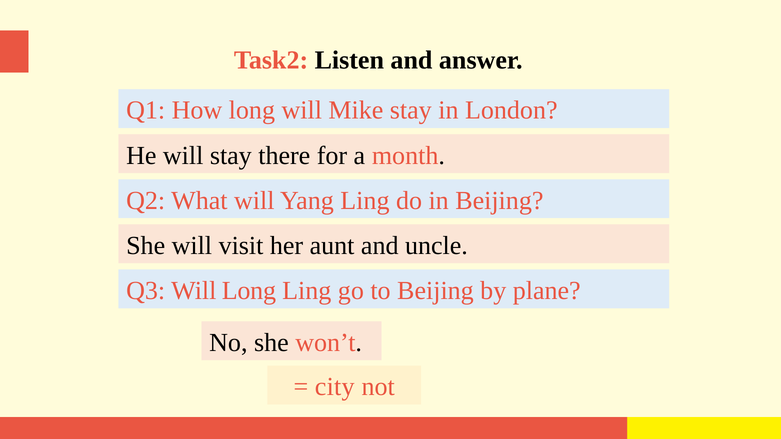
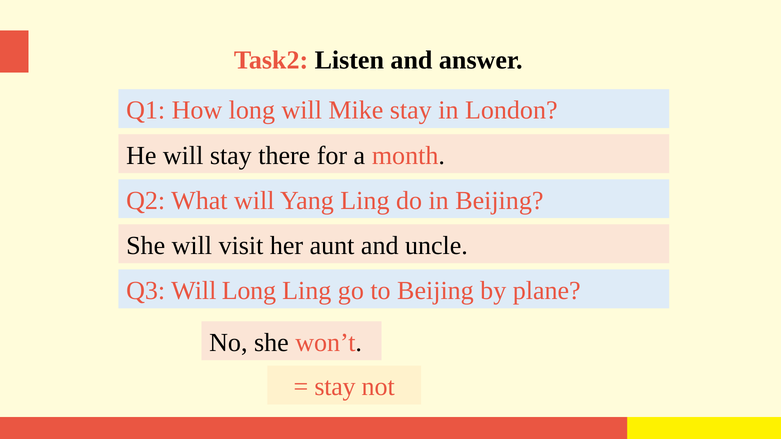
city at (335, 387): city -> stay
